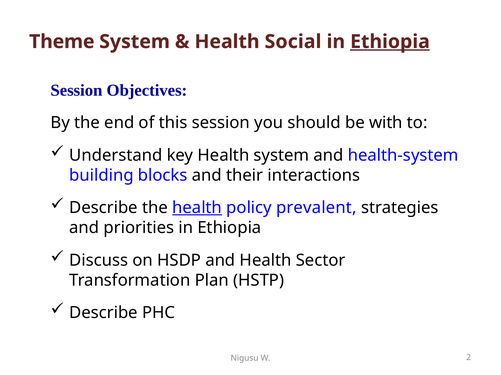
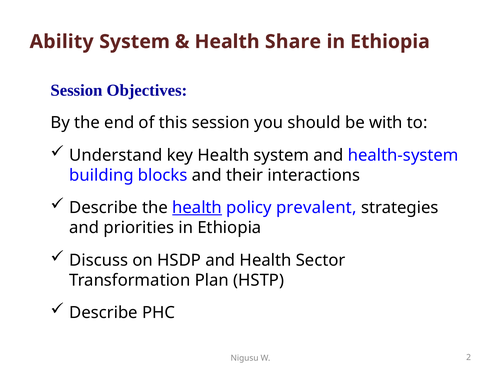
Theme: Theme -> Ability
Social: Social -> Share
Ethiopia at (390, 42) underline: present -> none
